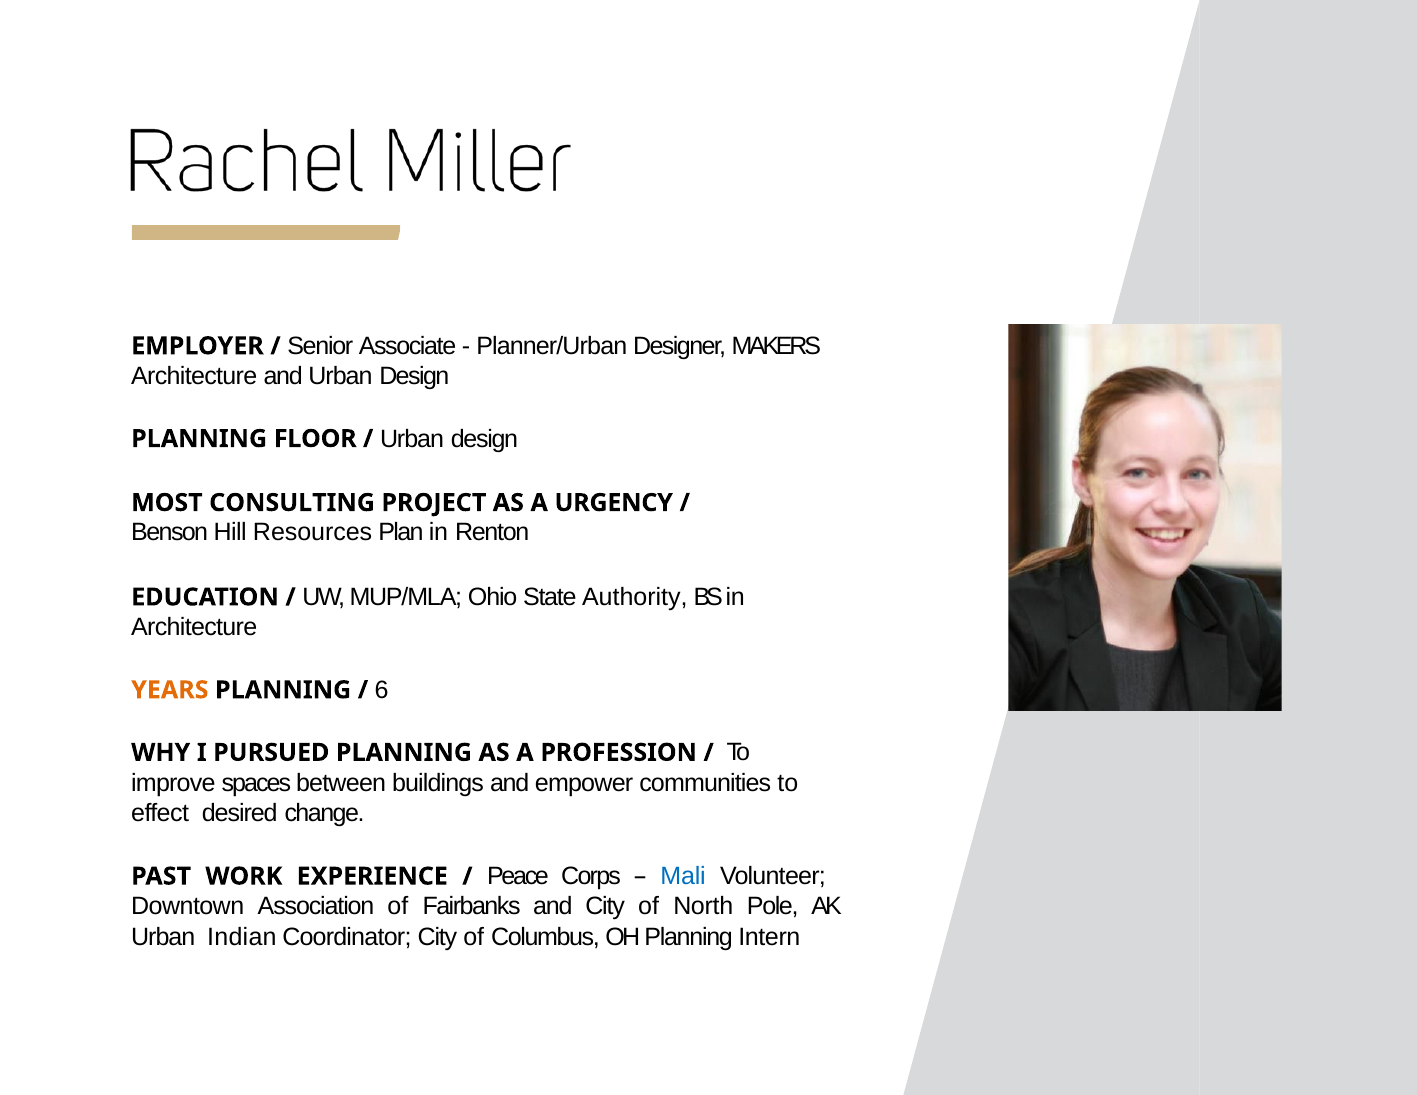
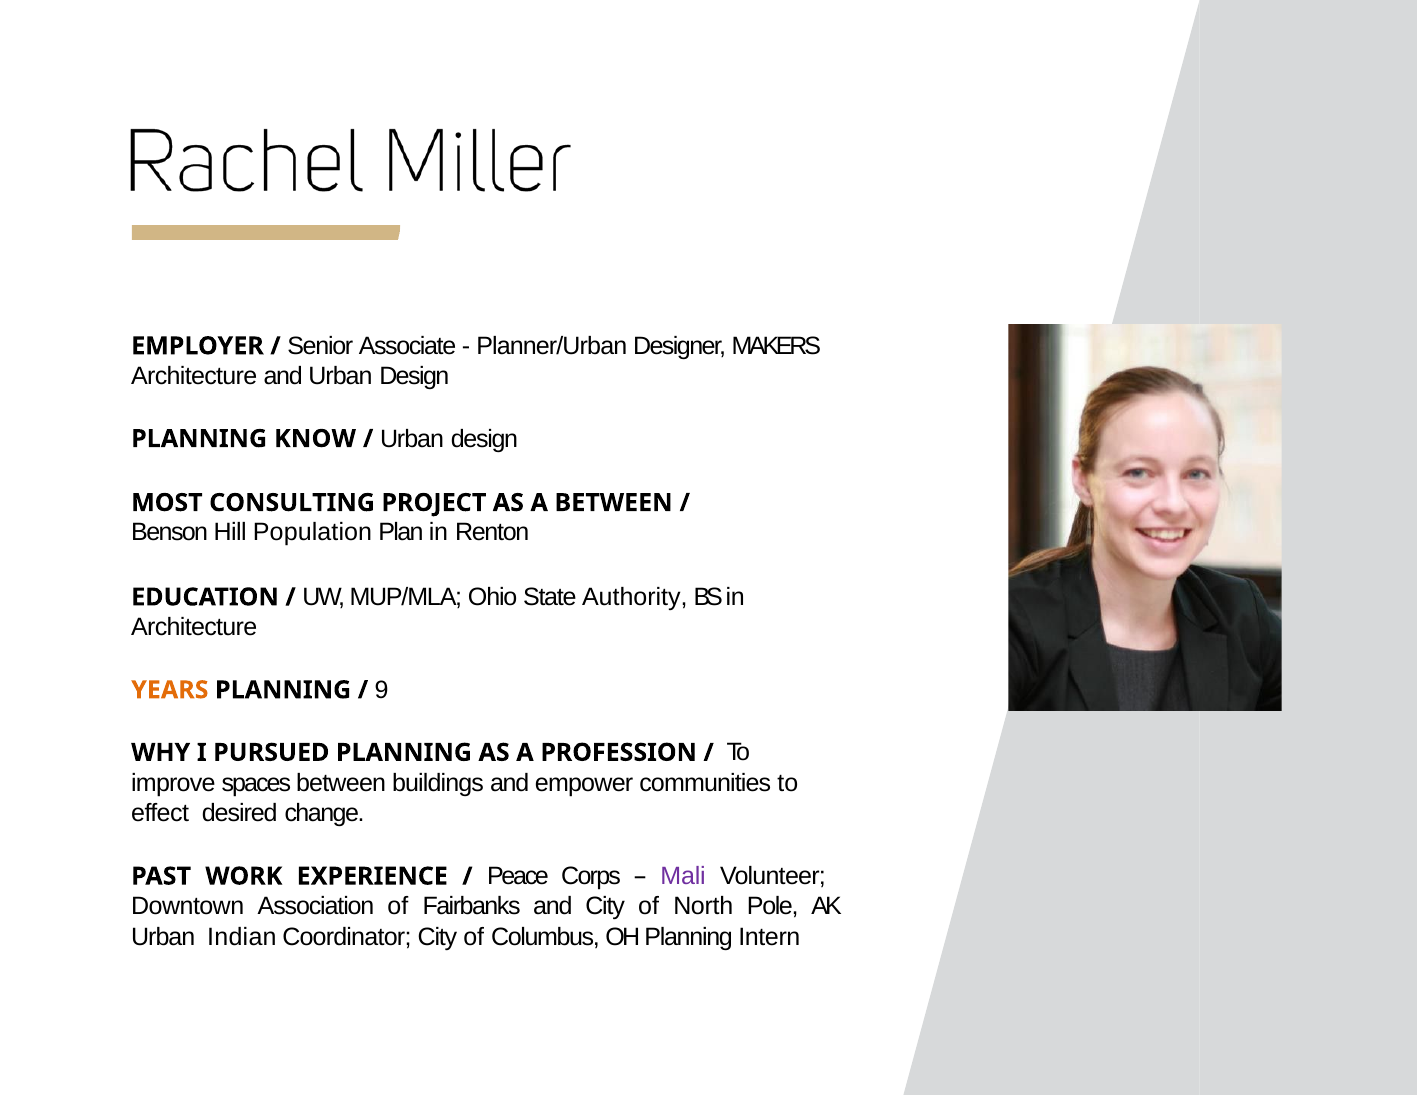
FLOOR: FLOOR -> KNOW
A URGENCY: URGENCY -> BETWEEN
Resources: Resources -> Population
6: 6 -> 9
Mali colour: blue -> purple
